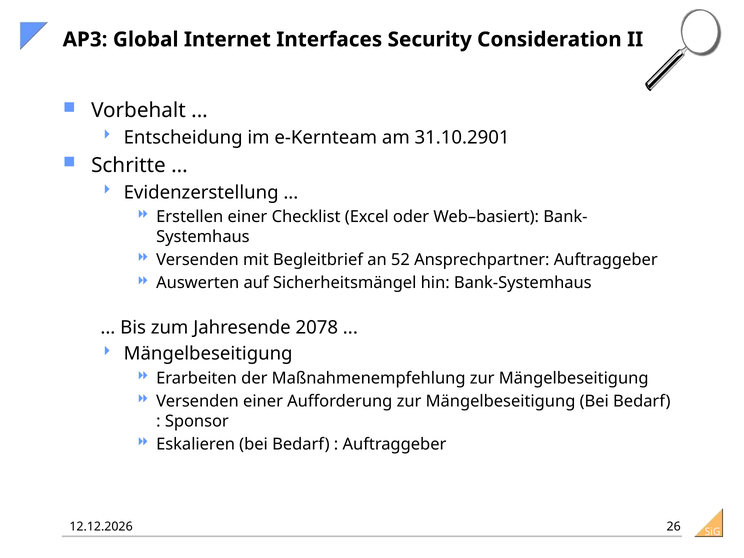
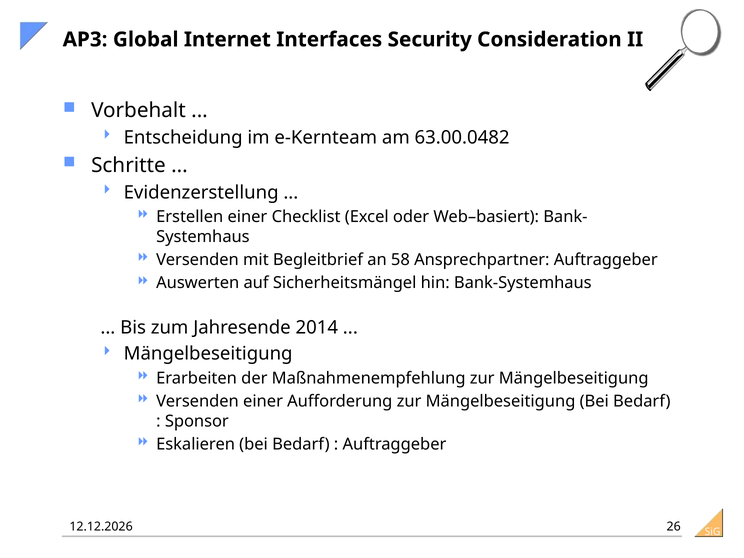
31.10.2901: 31.10.2901 -> 63.00.0482
52: 52 -> 58
2078: 2078 -> 2014
